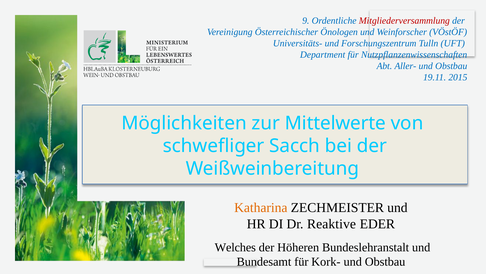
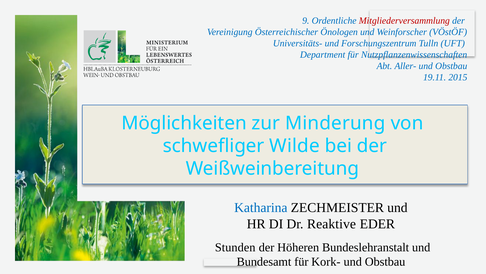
Mittelwerte: Mittelwerte -> Minderung
Sacch: Sacch -> Wilde
Katharina colour: orange -> blue
Welches: Welches -> Stunden
